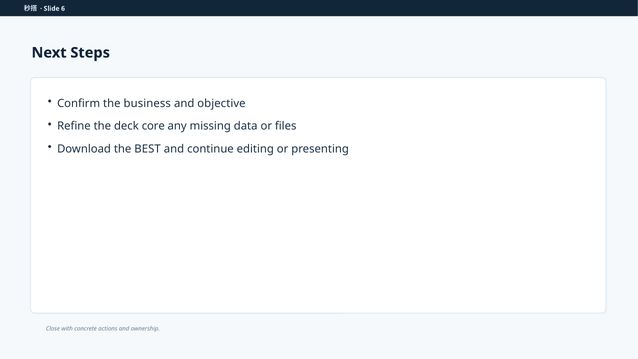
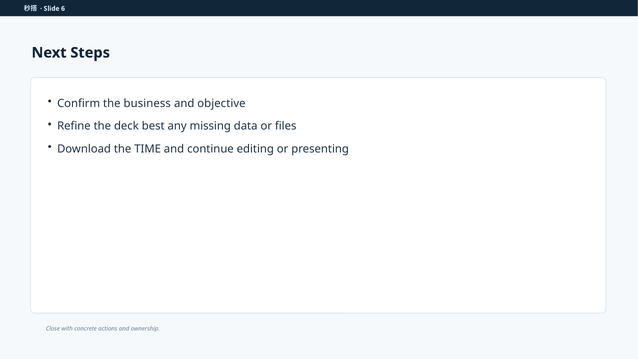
core: core -> best
BEST: BEST -> TIME
